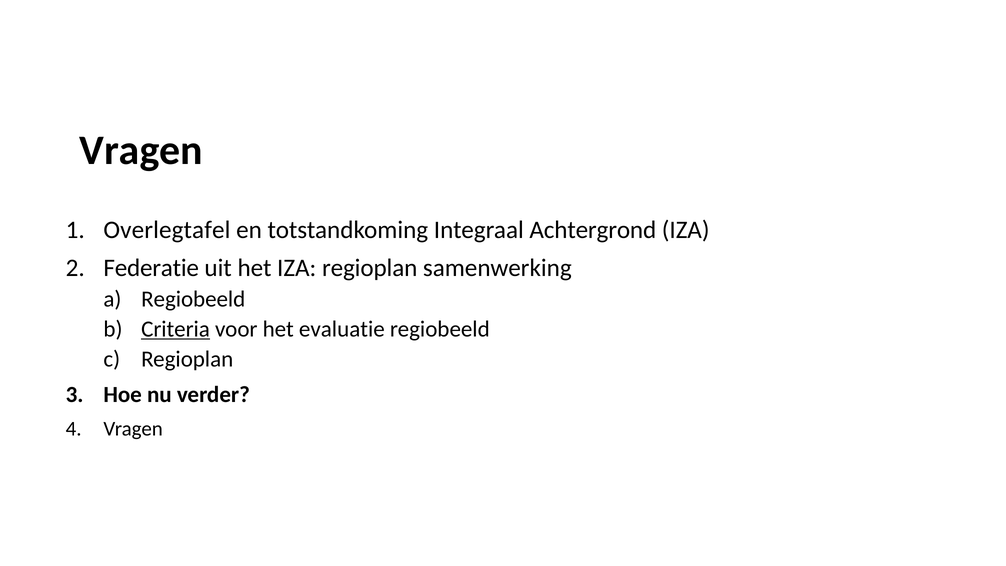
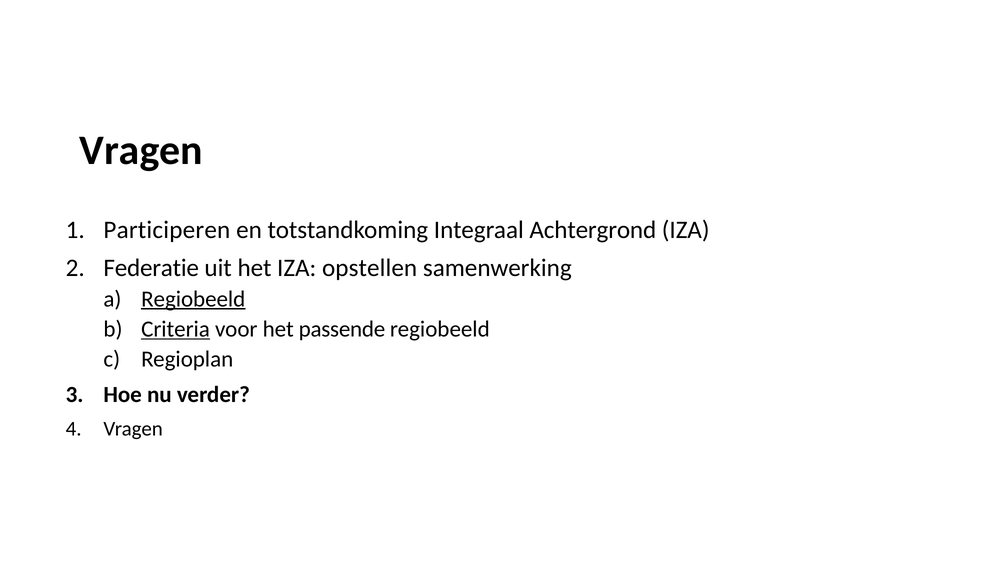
Overlegtafel: Overlegtafel -> Participeren
IZA regioplan: regioplan -> opstellen
Regiobeeld at (193, 299) underline: none -> present
evaluatie: evaluatie -> passende
